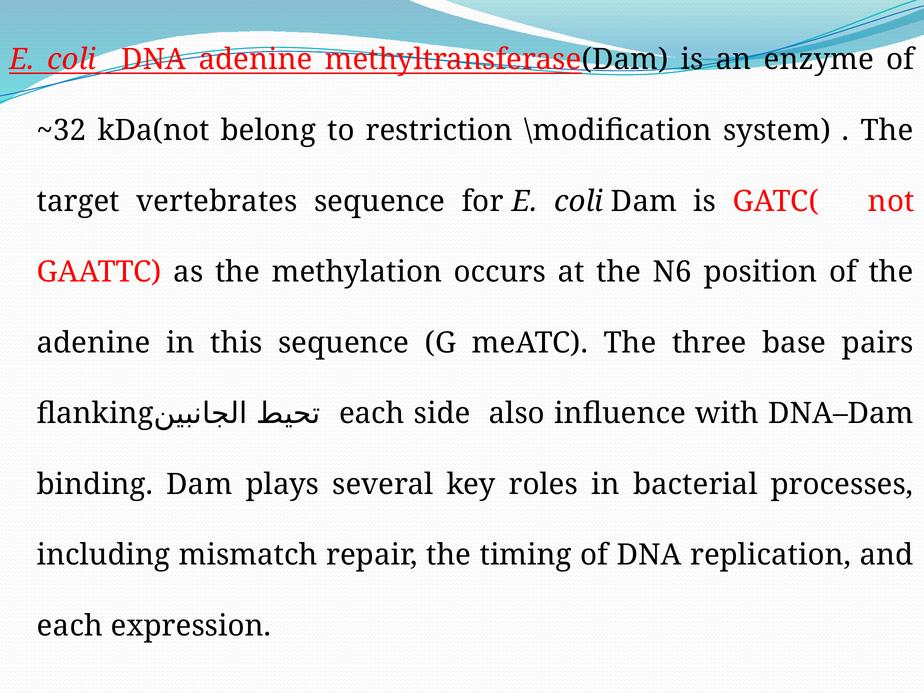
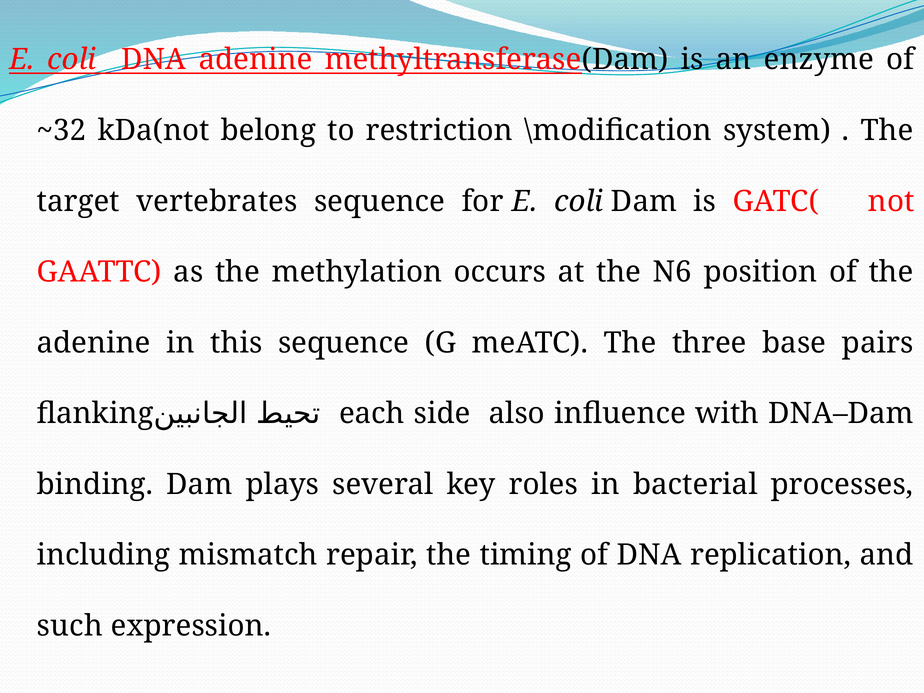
each at (70, 626): each -> such
